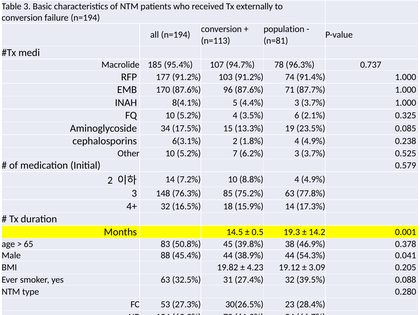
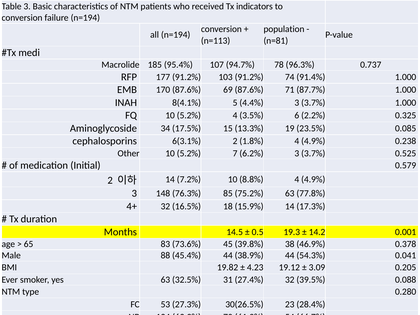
externally: externally -> indicators
96: 96 -> 69
2.1%: 2.1% -> 2.2%
50.8%: 50.8% -> 73.6%
